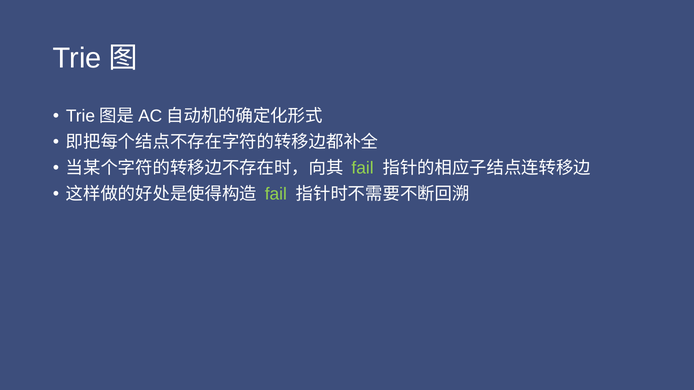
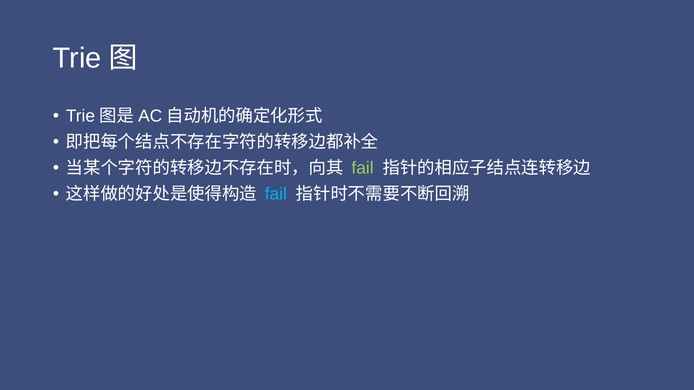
fail at (276, 194) colour: light green -> light blue
